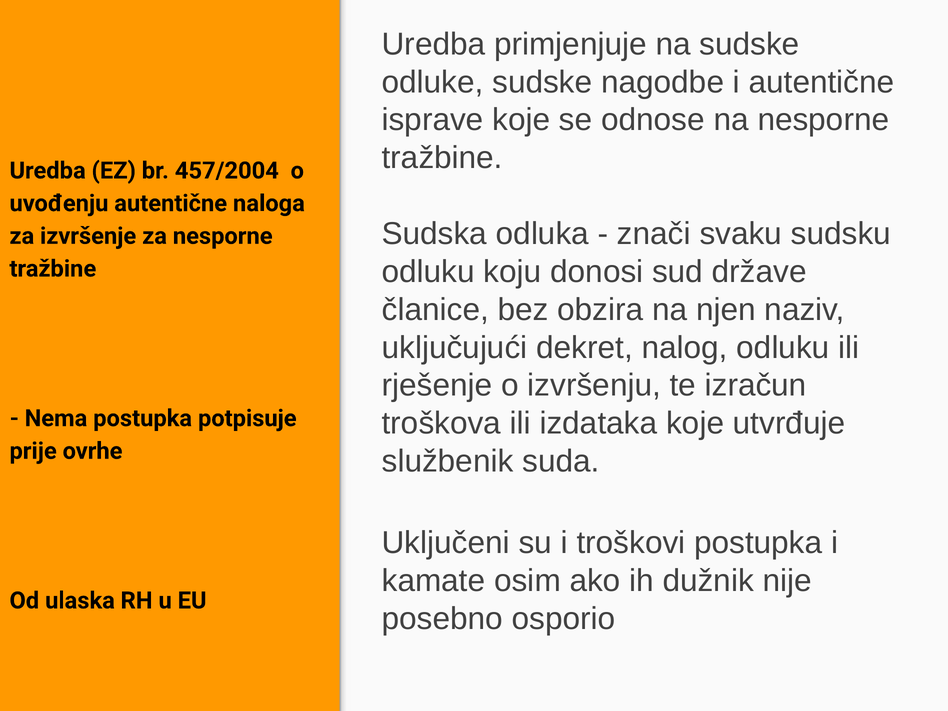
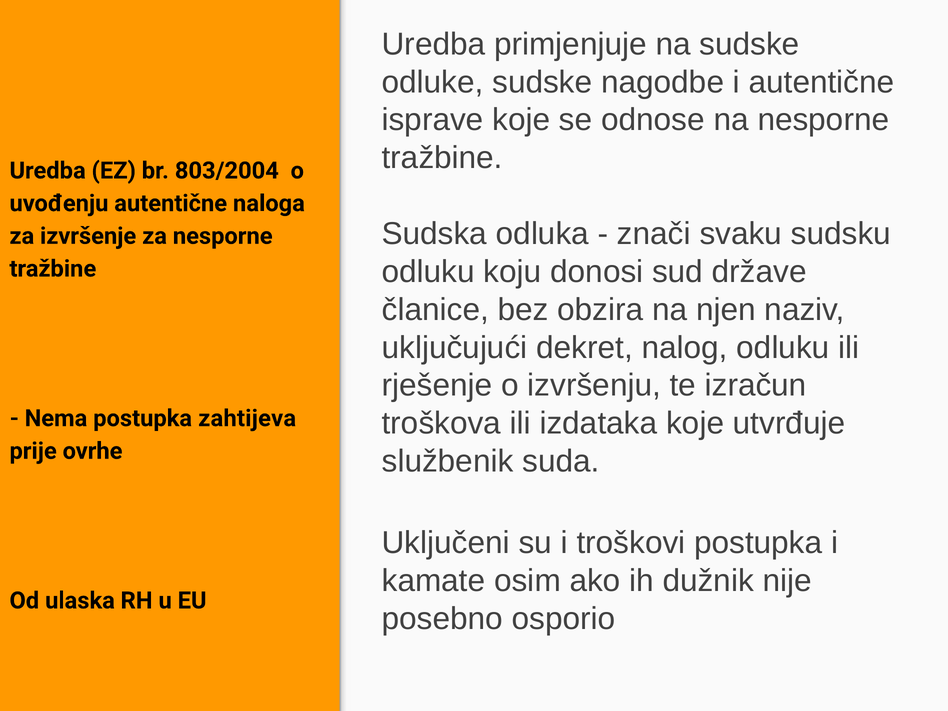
457/2004: 457/2004 -> 803/2004
potpisuje: potpisuje -> zahtijeva
